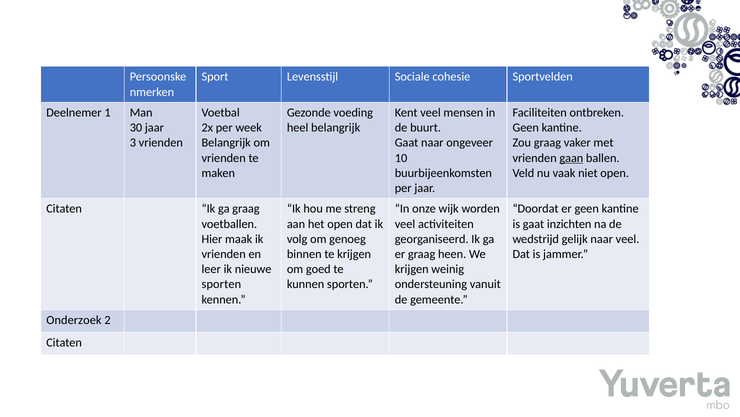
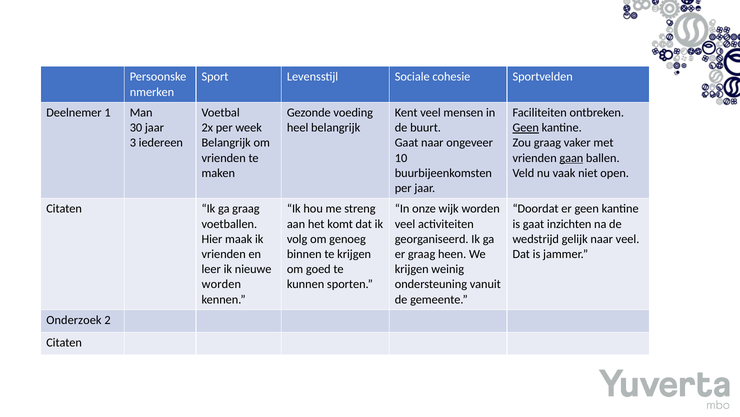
Geen at (526, 128) underline: none -> present
3 vrienden: vrienden -> iedereen
het open: open -> komt
sporten at (221, 284): sporten -> worden
